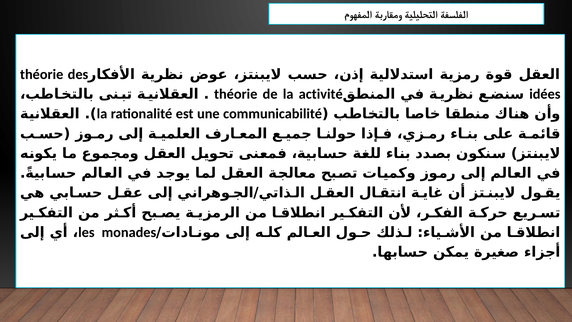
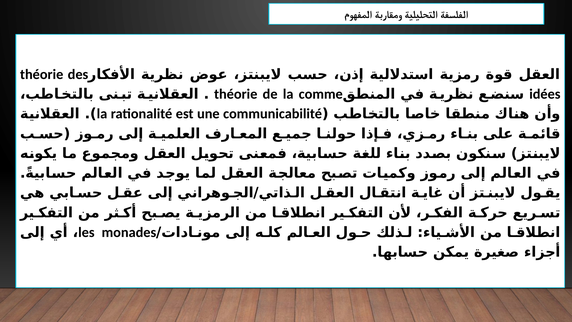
activité: activité -> comme
